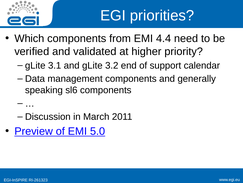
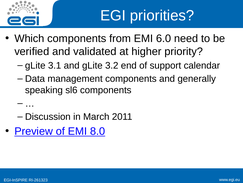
4.4: 4.4 -> 6.0
5.0: 5.0 -> 8.0
